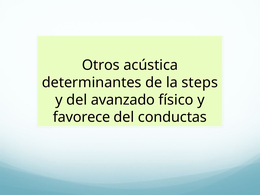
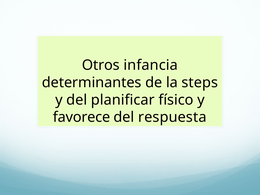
acústica: acústica -> infancia
avanzado: avanzado -> planificar
conductas: conductas -> respuesta
